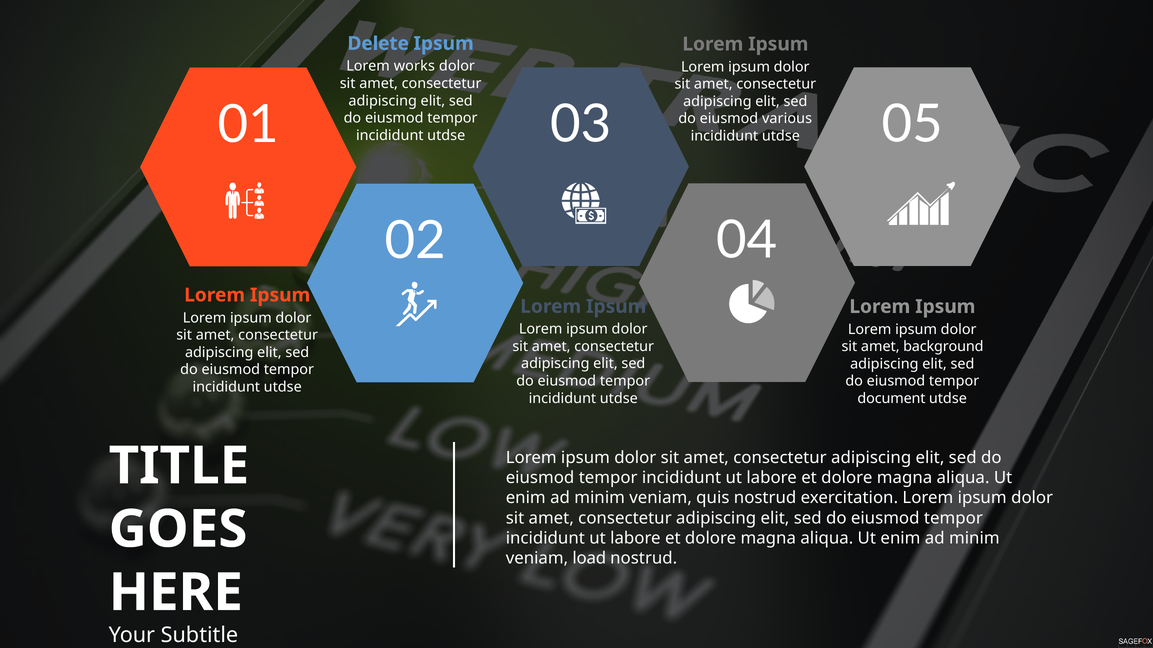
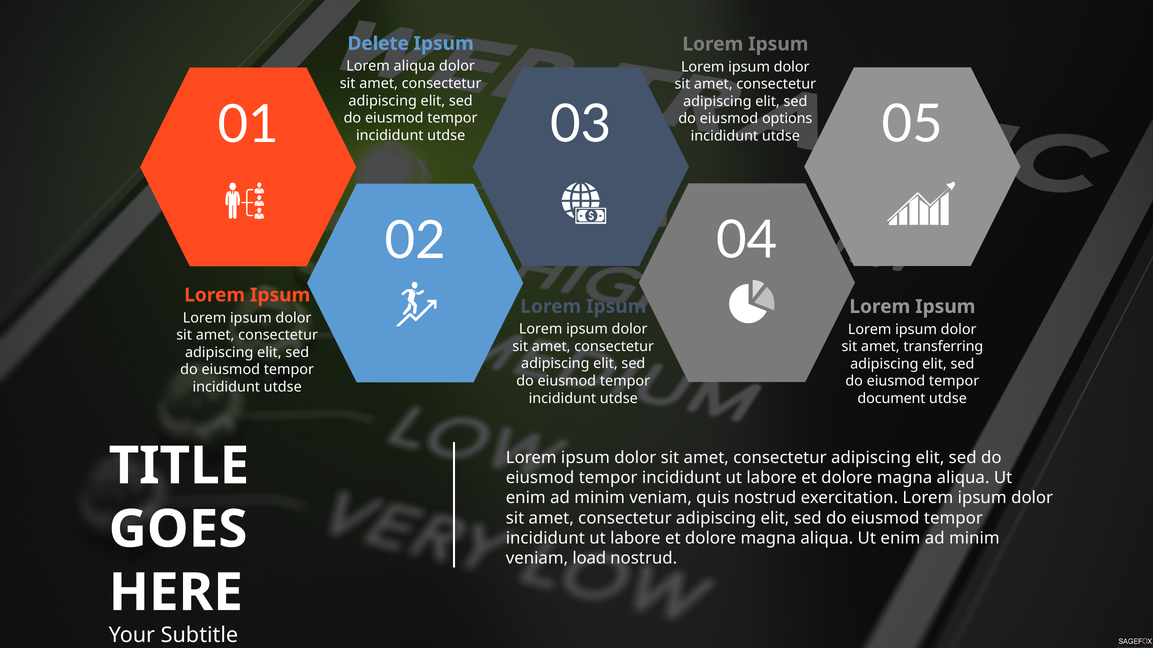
Lorem works: works -> aliqua
various: various -> options
background: background -> transferring
